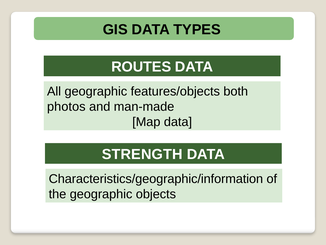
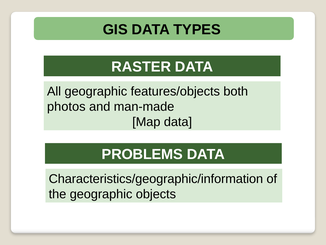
ROUTES: ROUTES -> RASTER
STRENGTH: STRENGTH -> PROBLEMS
